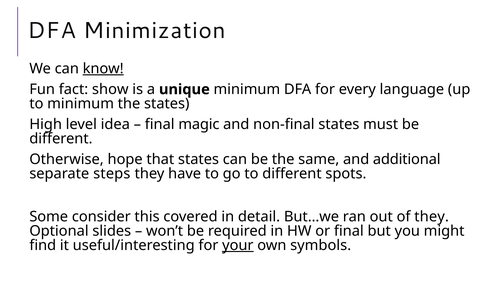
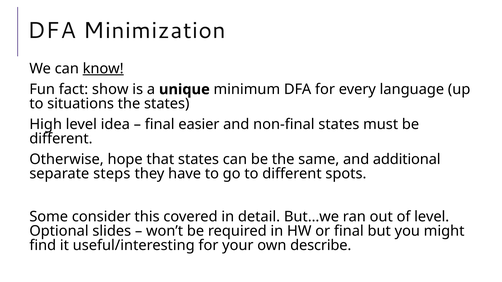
to minimum: minimum -> situations
magic: magic -> easier
of they: they -> level
your underline: present -> none
symbols: symbols -> describe
